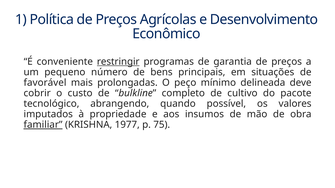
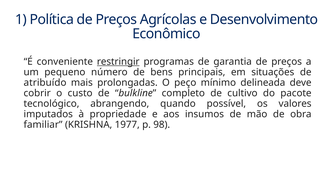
favorável: favorável -> atribuído
familiar underline: present -> none
75: 75 -> 98
